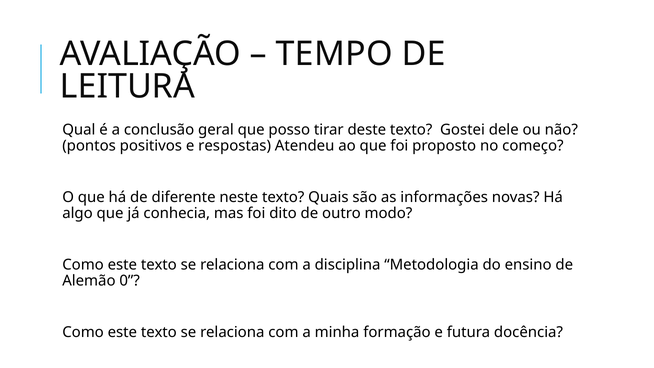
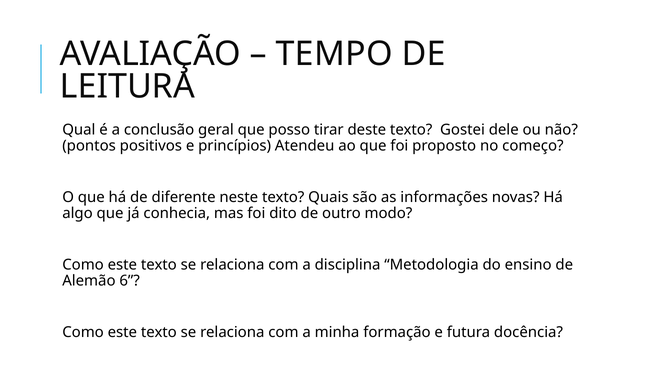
respostas: respostas -> princípios
0: 0 -> 6
